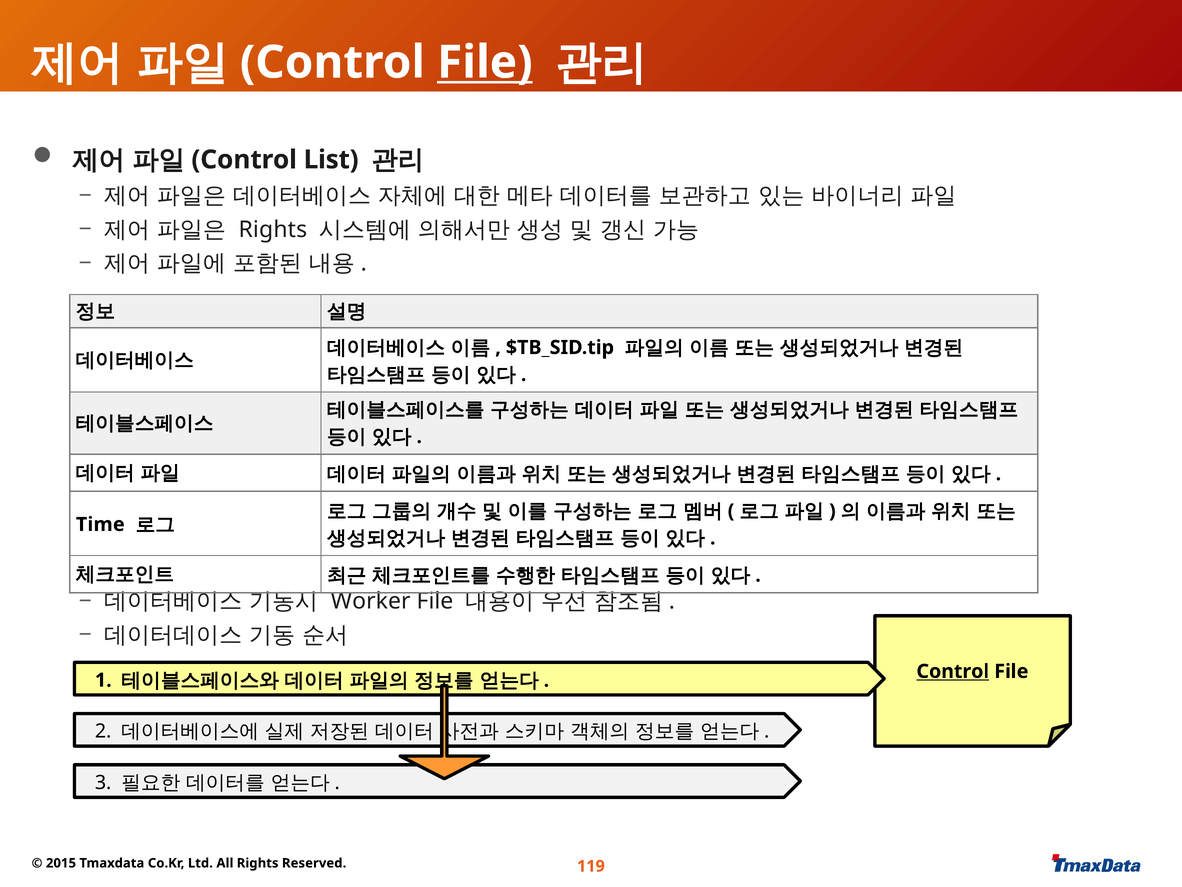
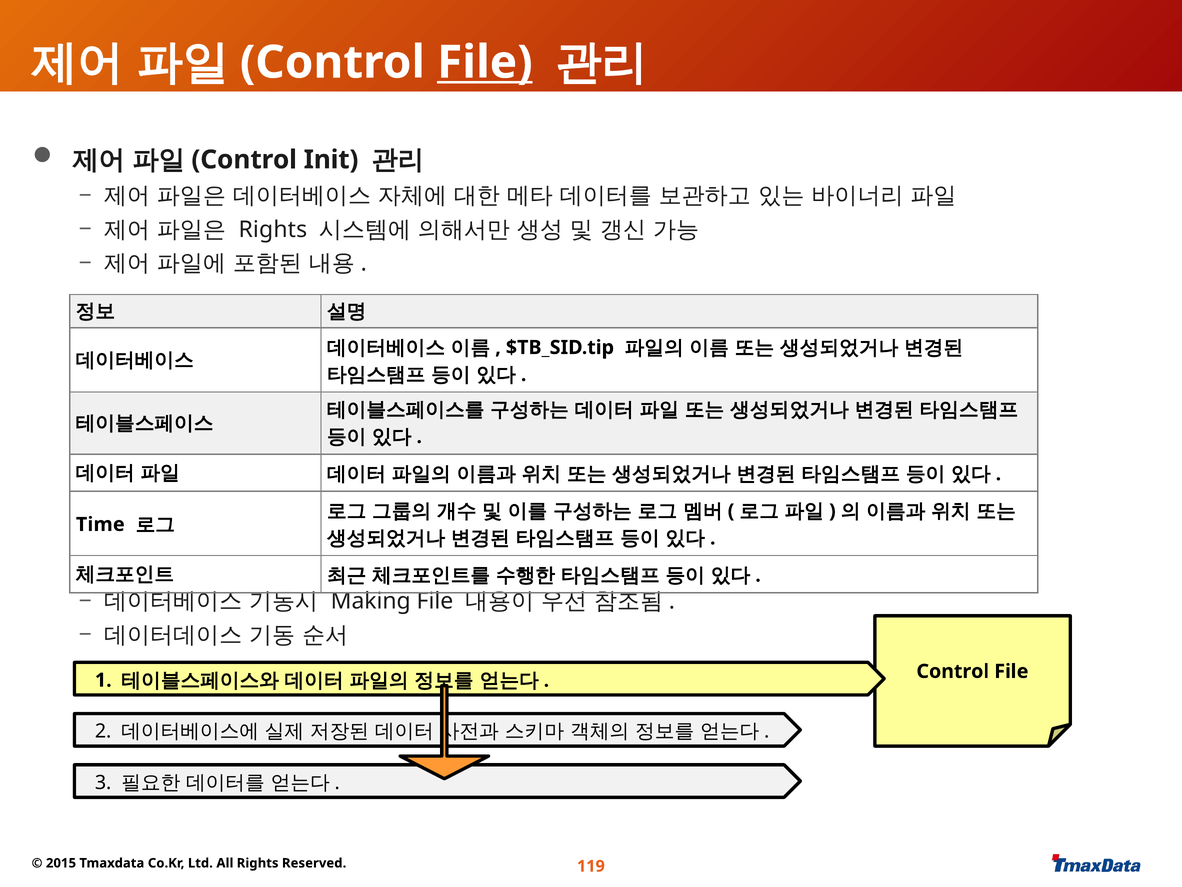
List: List -> Init
Worker: Worker -> Making
Control at (953, 671) underline: present -> none
